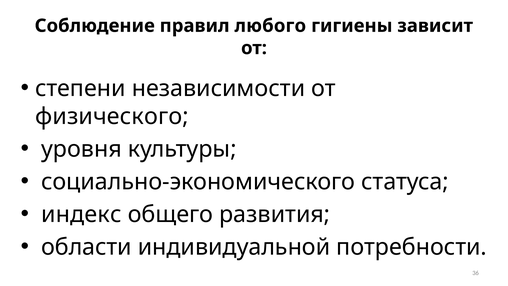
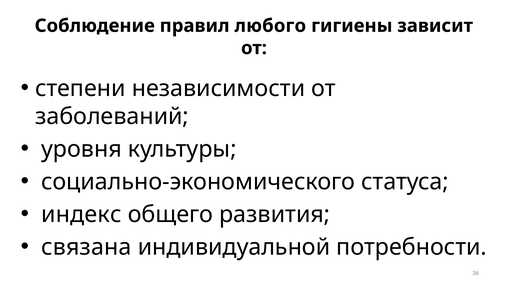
физического: физического -> заболеваний
области: области -> связана
